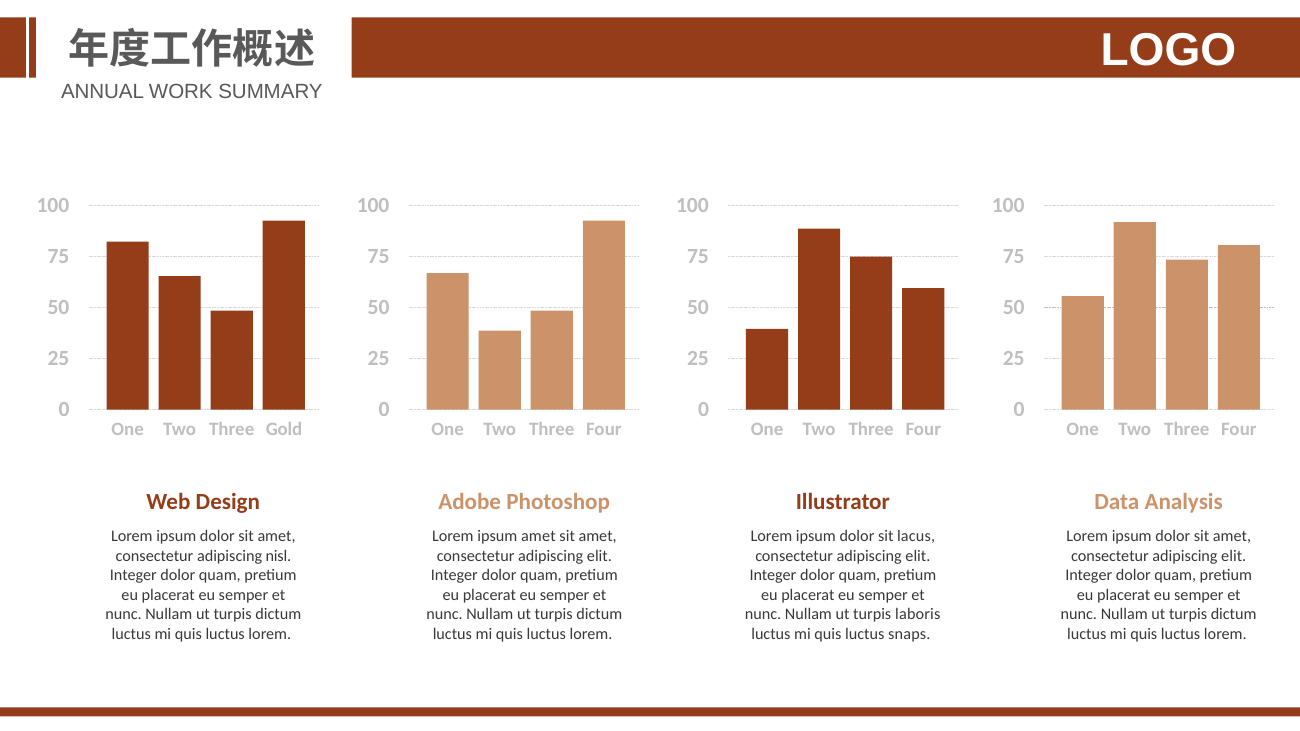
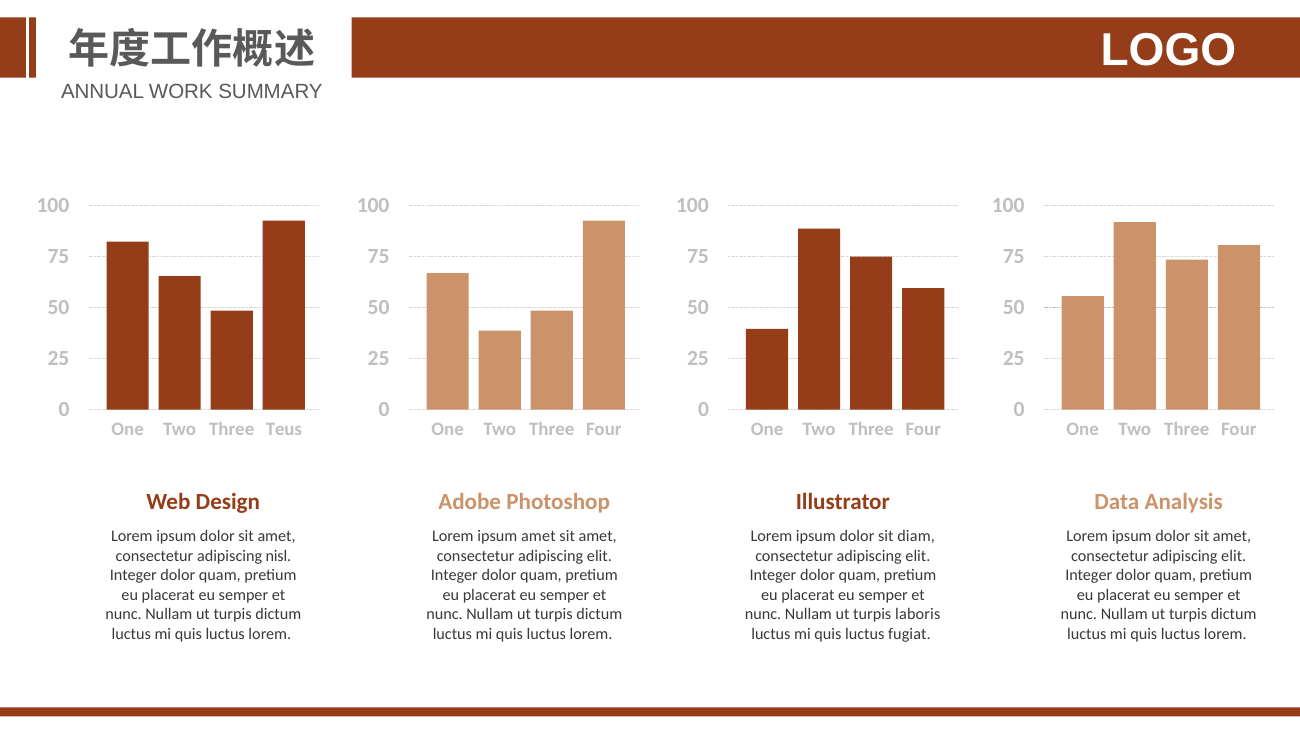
Gold: Gold -> Teus
lacus: lacus -> diam
snaps: snaps -> fugiat
